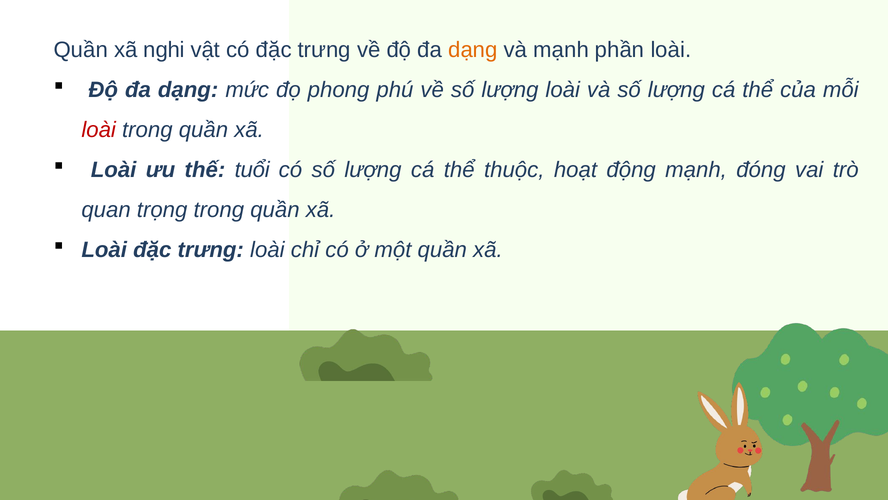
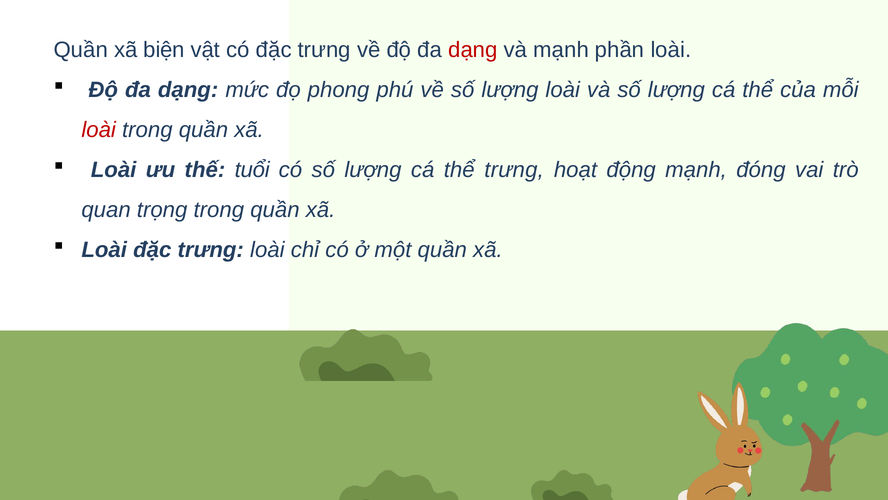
nghi: nghi -> biện
dạng at (473, 50) colour: orange -> red
thể thuộc: thuộc -> trưng
